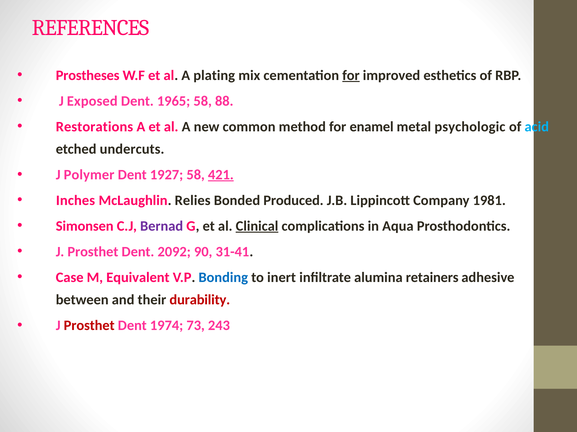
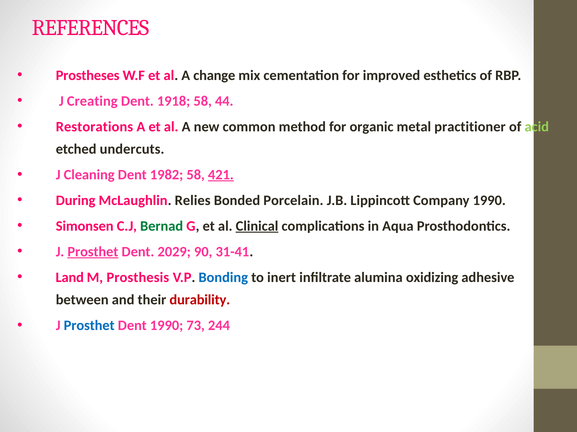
plating: plating -> change
for at (351, 75) underline: present -> none
Exposed: Exposed -> Creating
1965: 1965 -> 1918
88: 88 -> 44
enamel: enamel -> organic
psychologic: psychologic -> practitioner
acid colour: light blue -> light green
Polymer: Polymer -> Cleaning
1927: 1927 -> 1982
Inches: Inches -> During
Produced: Produced -> Porcelain
Company 1981: 1981 -> 1990
Bernad colour: purple -> green
Prosthet at (93, 252) underline: none -> present
2092: 2092 -> 2029
Case: Case -> Land
Equivalent: Equivalent -> Prosthesis
retainers: retainers -> oxidizing
Prosthet at (89, 326) colour: red -> blue
Dent 1974: 1974 -> 1990
243: 243 -> 244
